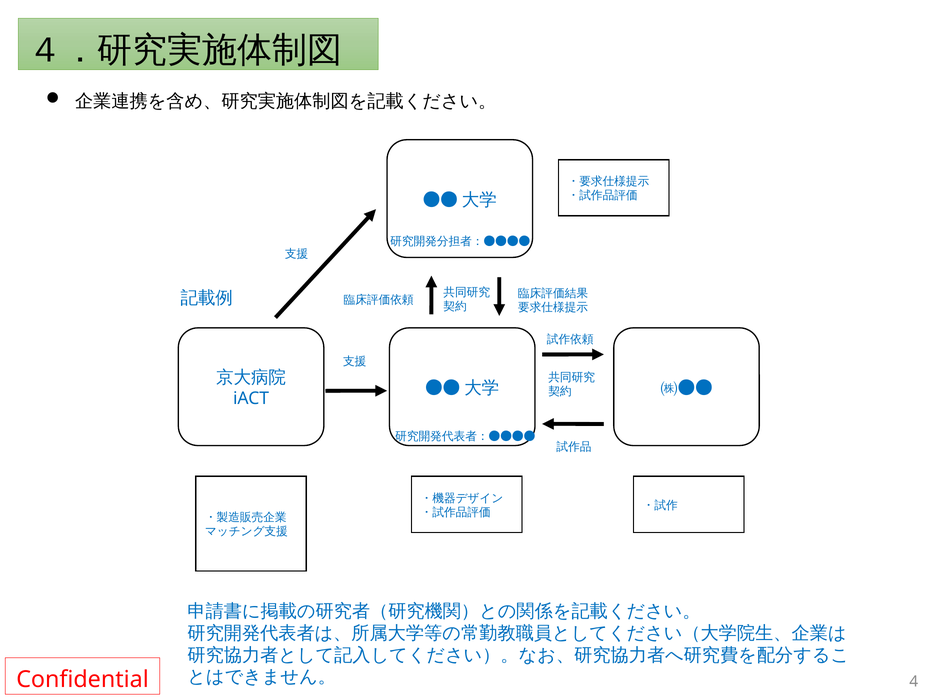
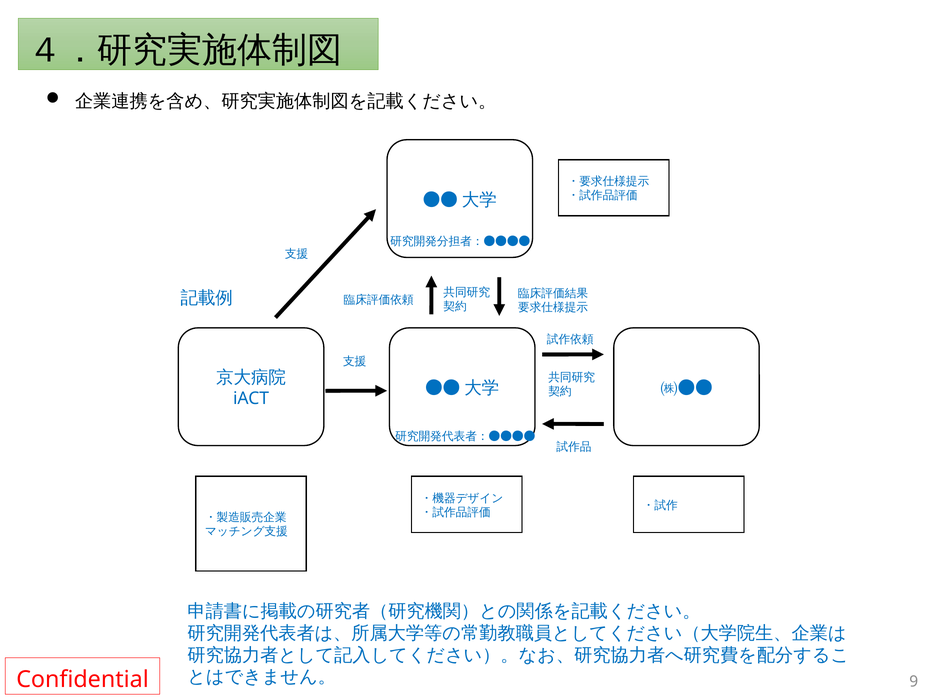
4: 4 -> 9
